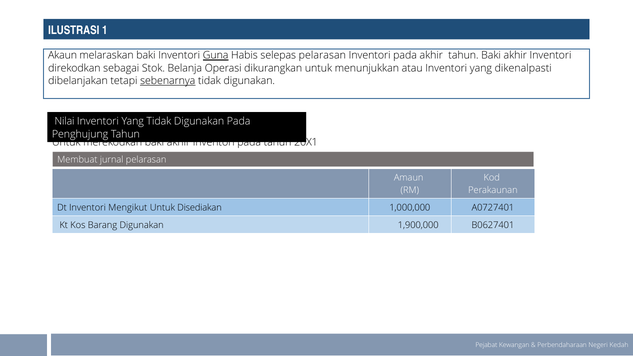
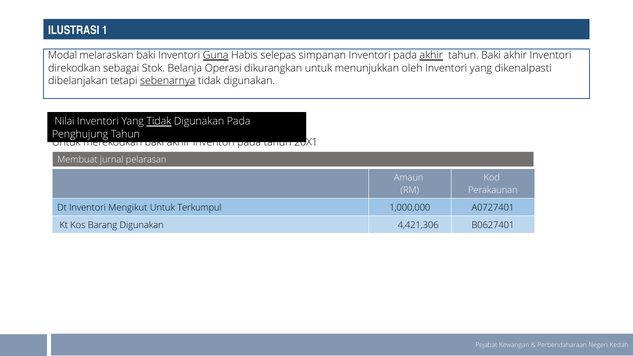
Akaun: Akaun -> Modal
selepas pelarasan: pelarasan -> simpanan
akhir at (431, 56) underline: none -> present
atau: atau -> oleh
Tidak at (159, 122) underline: none -> present
Disediakan: Disediakan -> Terkumpul
1,900,000: 1,900,000 -> 4,421,306
